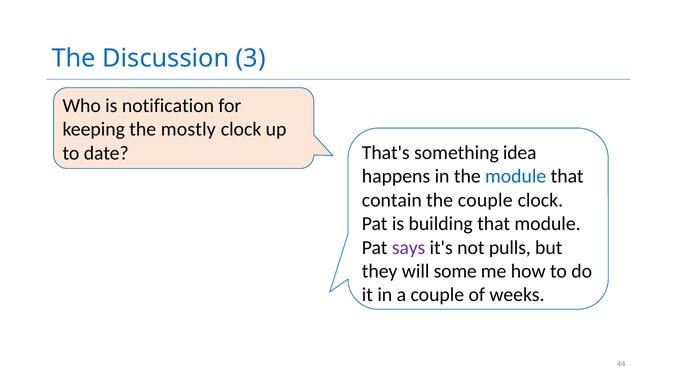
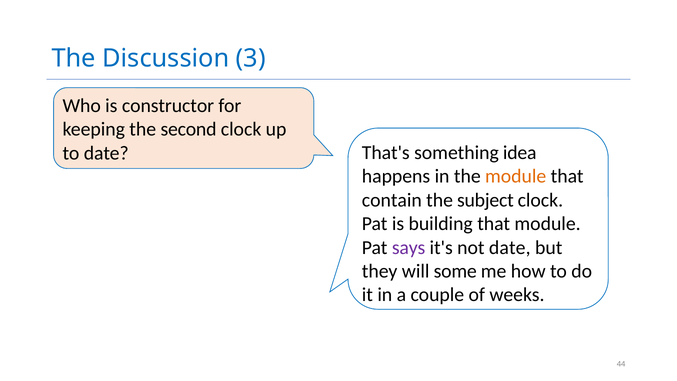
notification: notification -> constructor
mostly: mostly -> second
module at (516, 176) colour: blue -> orange
the couple: couple -> subject
not pulls: pulls -> date
